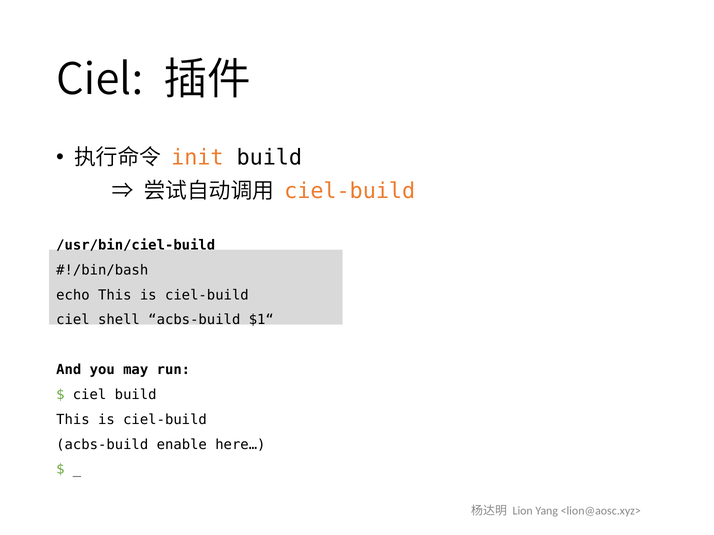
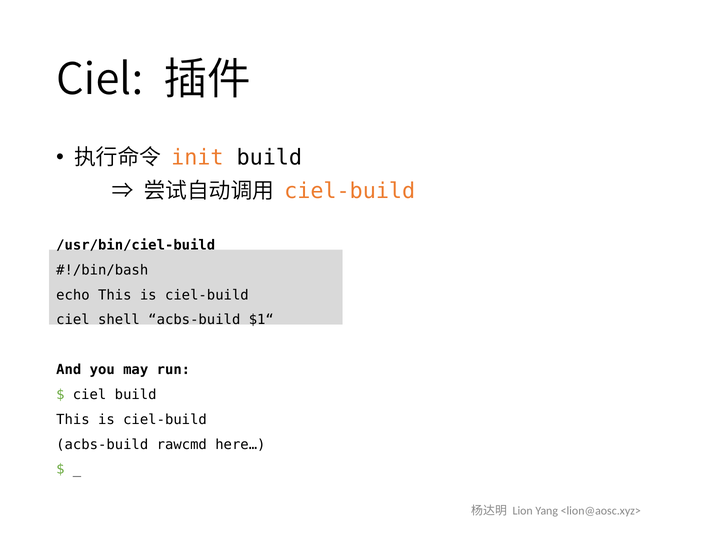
enable: enable -> rawcmd
